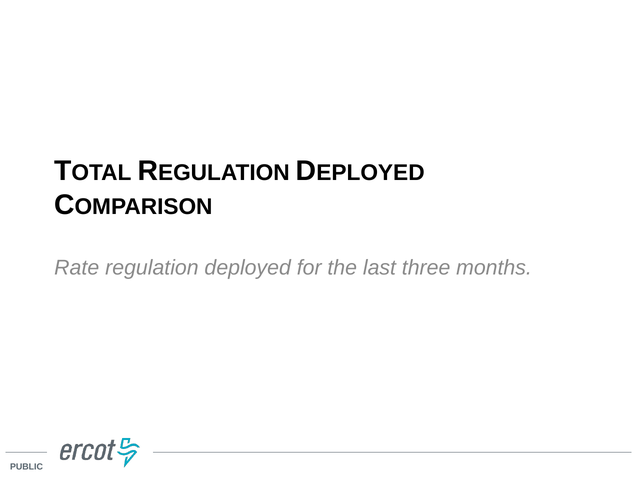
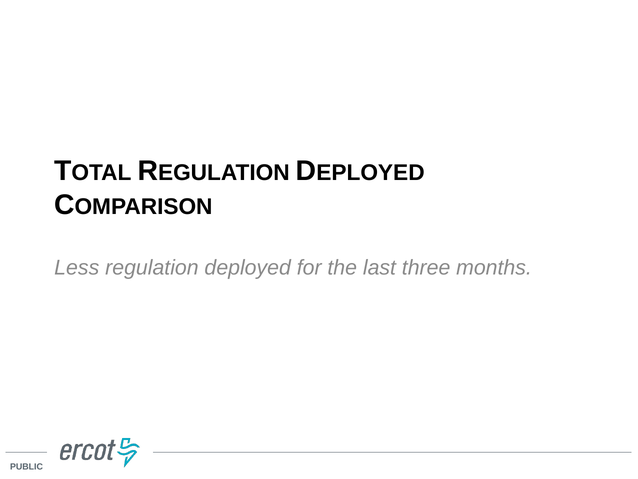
Rate: Rate -> Less
